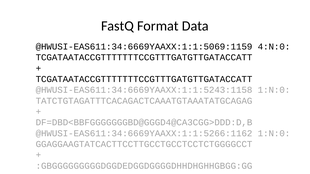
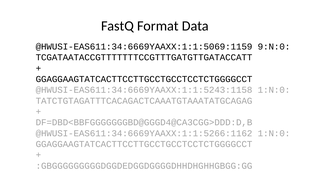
4:N:0: 4:N:0 -> 9:N:0
TCGATAATACCGTTTTTTTCCGTTTGATGTTGATACCATT at (144, 79): TCGATAATACCGTTTTTTTCCGTTTGATGTTGATACCATT -> GGAGGAAGTATCACTTCCTTGCCTGCCTCCTCTGGGGCCT
